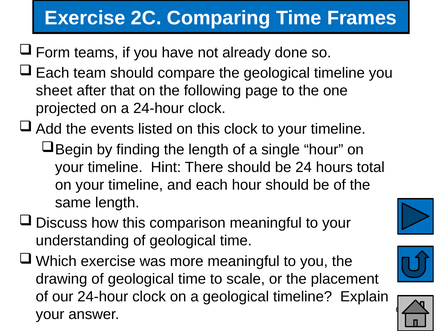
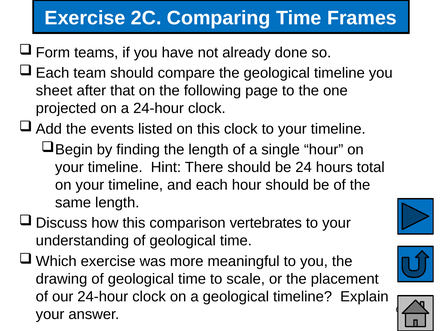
comparison meaningful: meaningful -> vertebrates
